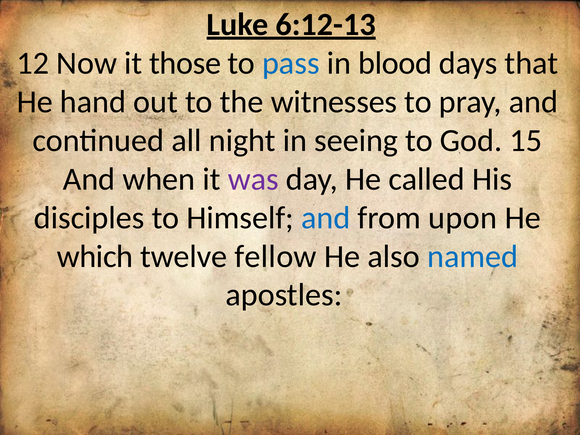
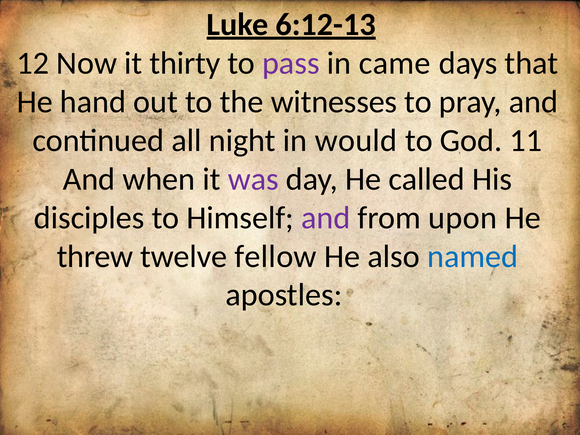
those: those -> thirty
pass colour: blue -> purple
blood: blood -> came
seeing: seeing -> would
15: 15 -> 11
and at (326, 218) colour: blue -> purple
which: which -> threw
